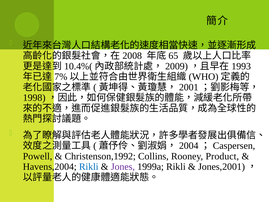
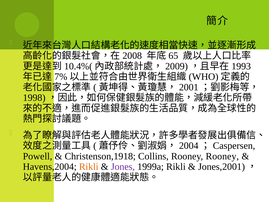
Christenson,1992: Christenson,1992 -> Christenson,1918
Rooney Product: Product -> Rooney
Rikli at (89, 167) colour: blue -> orange
